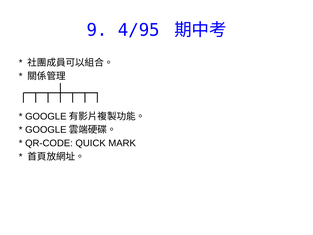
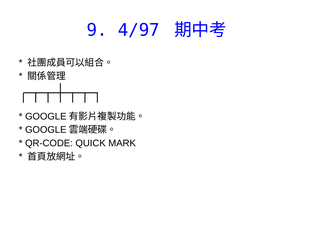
4/95: 4/95 -> 4/97
